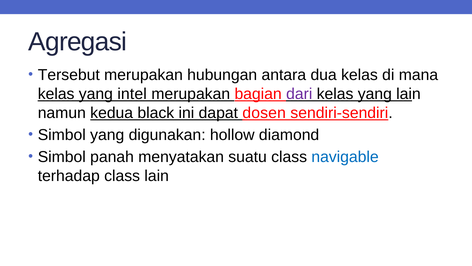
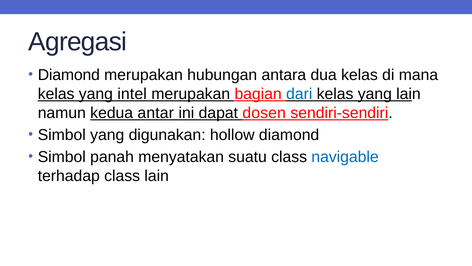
Tersebut at (69, 75): Tersebut -> Diamond
dari colour: purple -> blue
black: black -> antar
